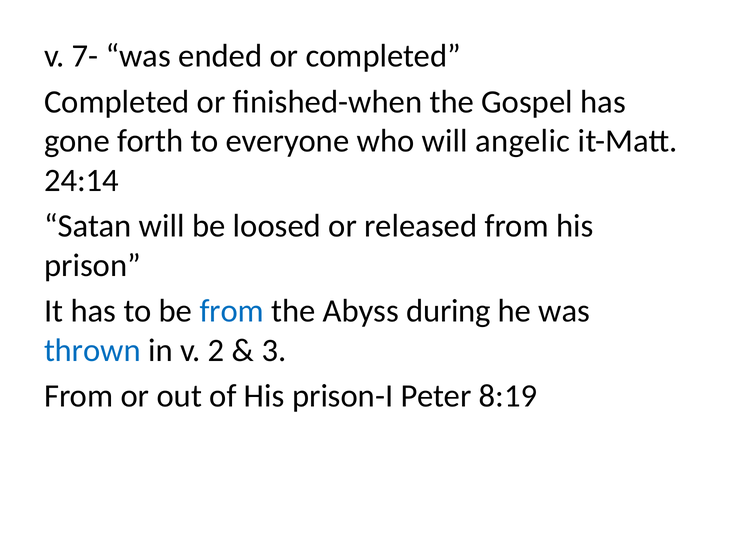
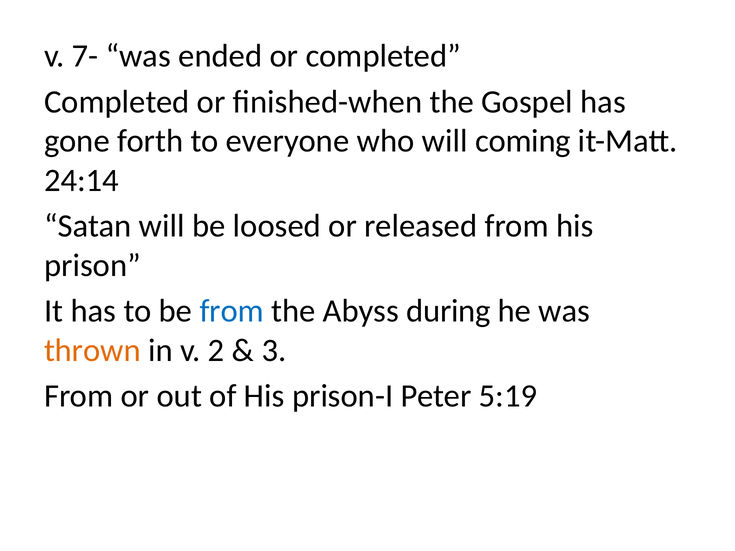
angelic: angelic -> coming
thrown colour: blue -> orange
8:19: 8:19 -> 5:19
